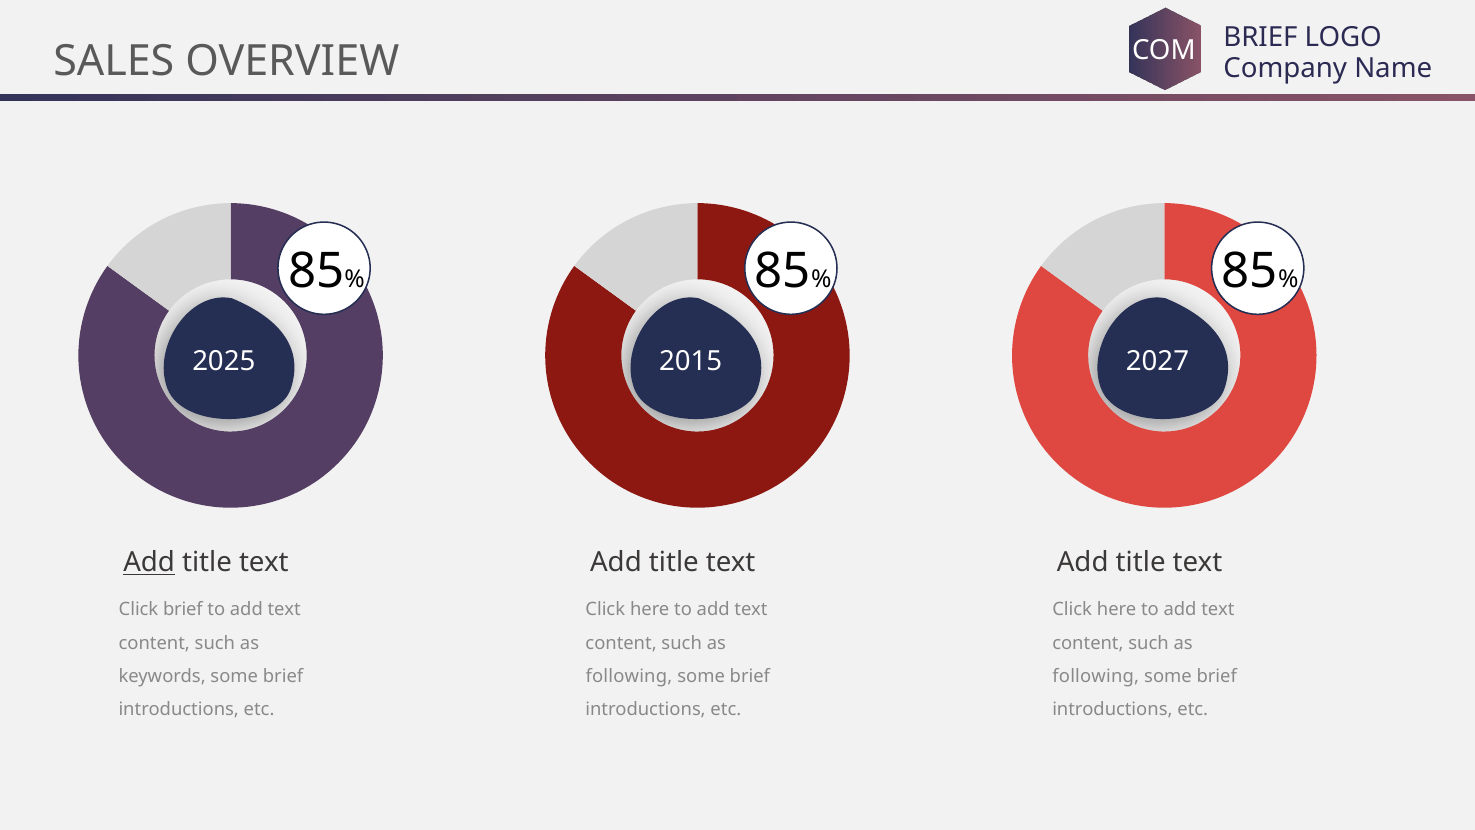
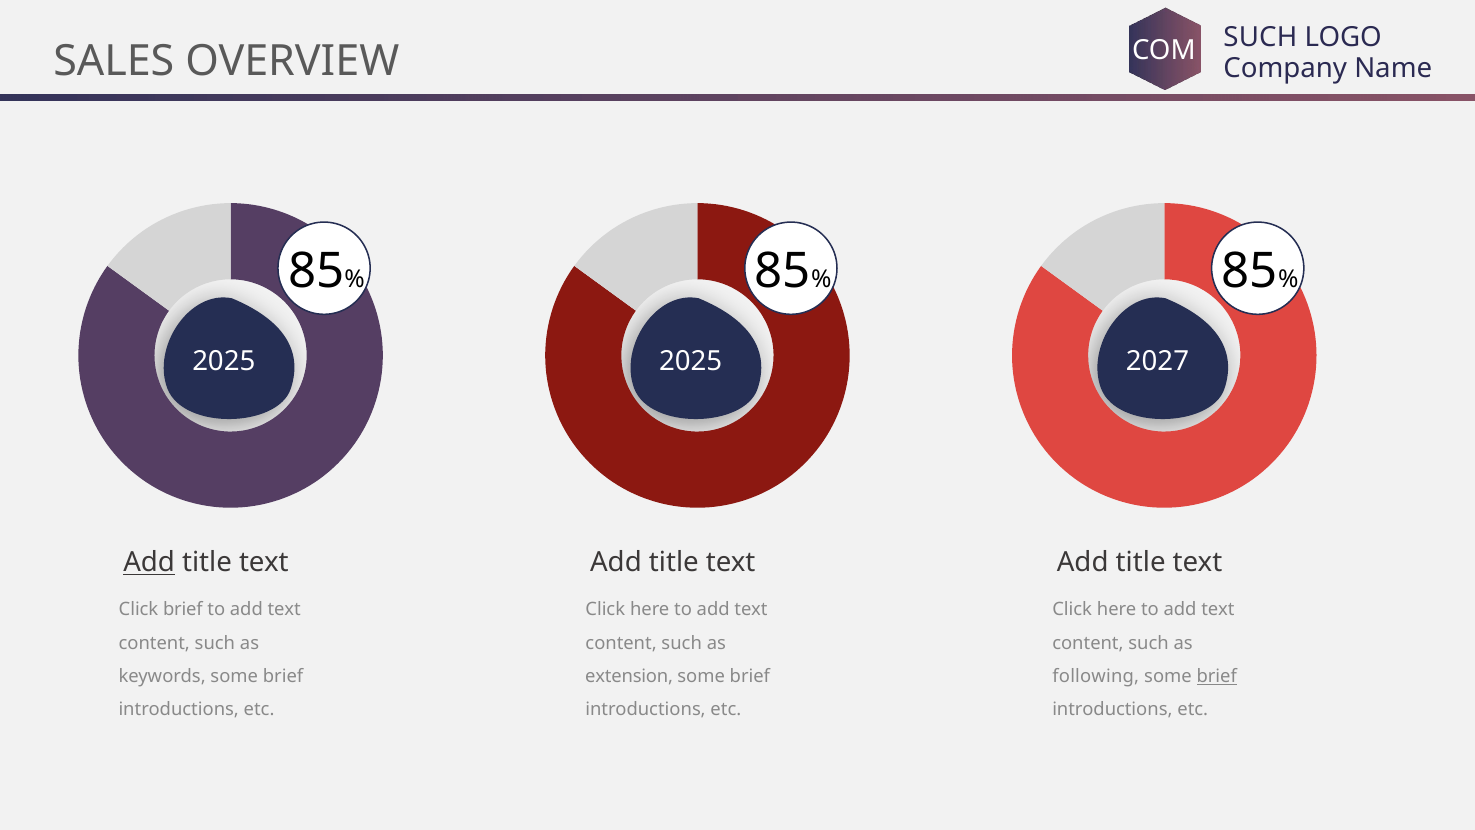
COM BRIEF: BRIEF -> SUCH
2015 at (691, 361): 2015 -> 2025
following at (629, 676): following -> extension
brief at (1217, 676) underline: none -> present
